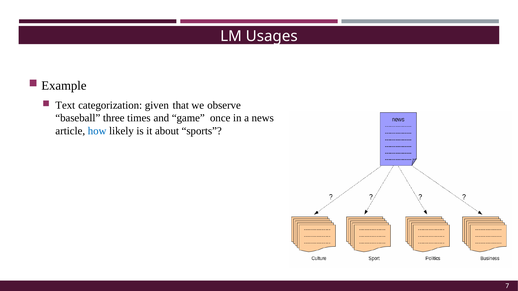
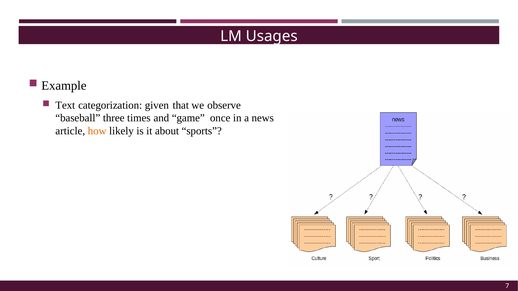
how colour: blue -> orange
